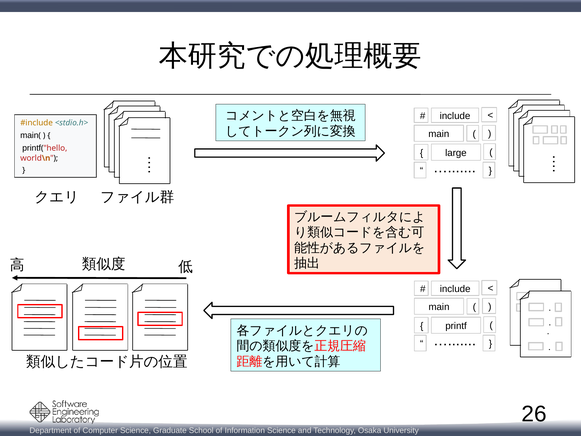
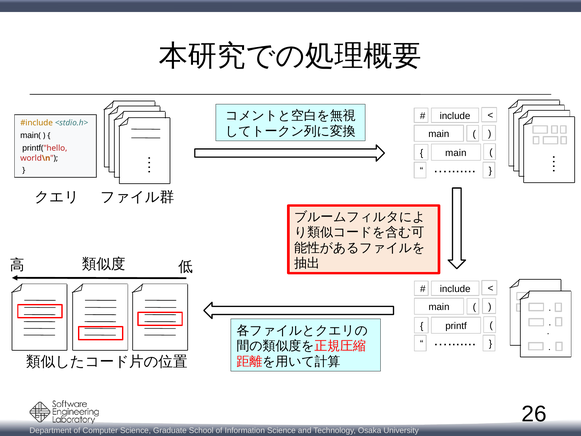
large at (456, 153): large -> main
